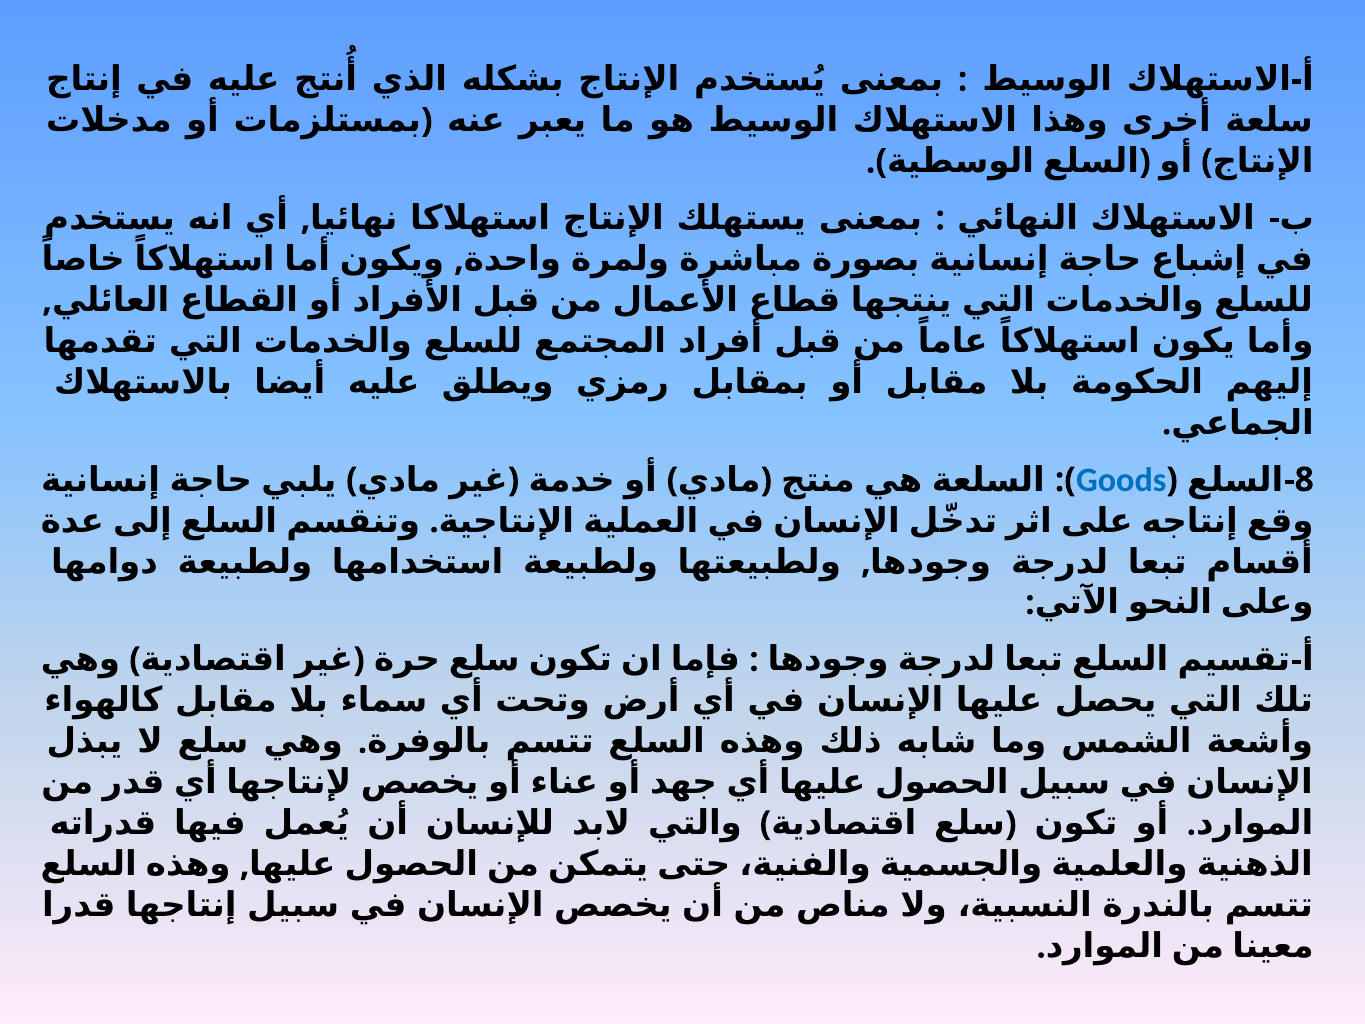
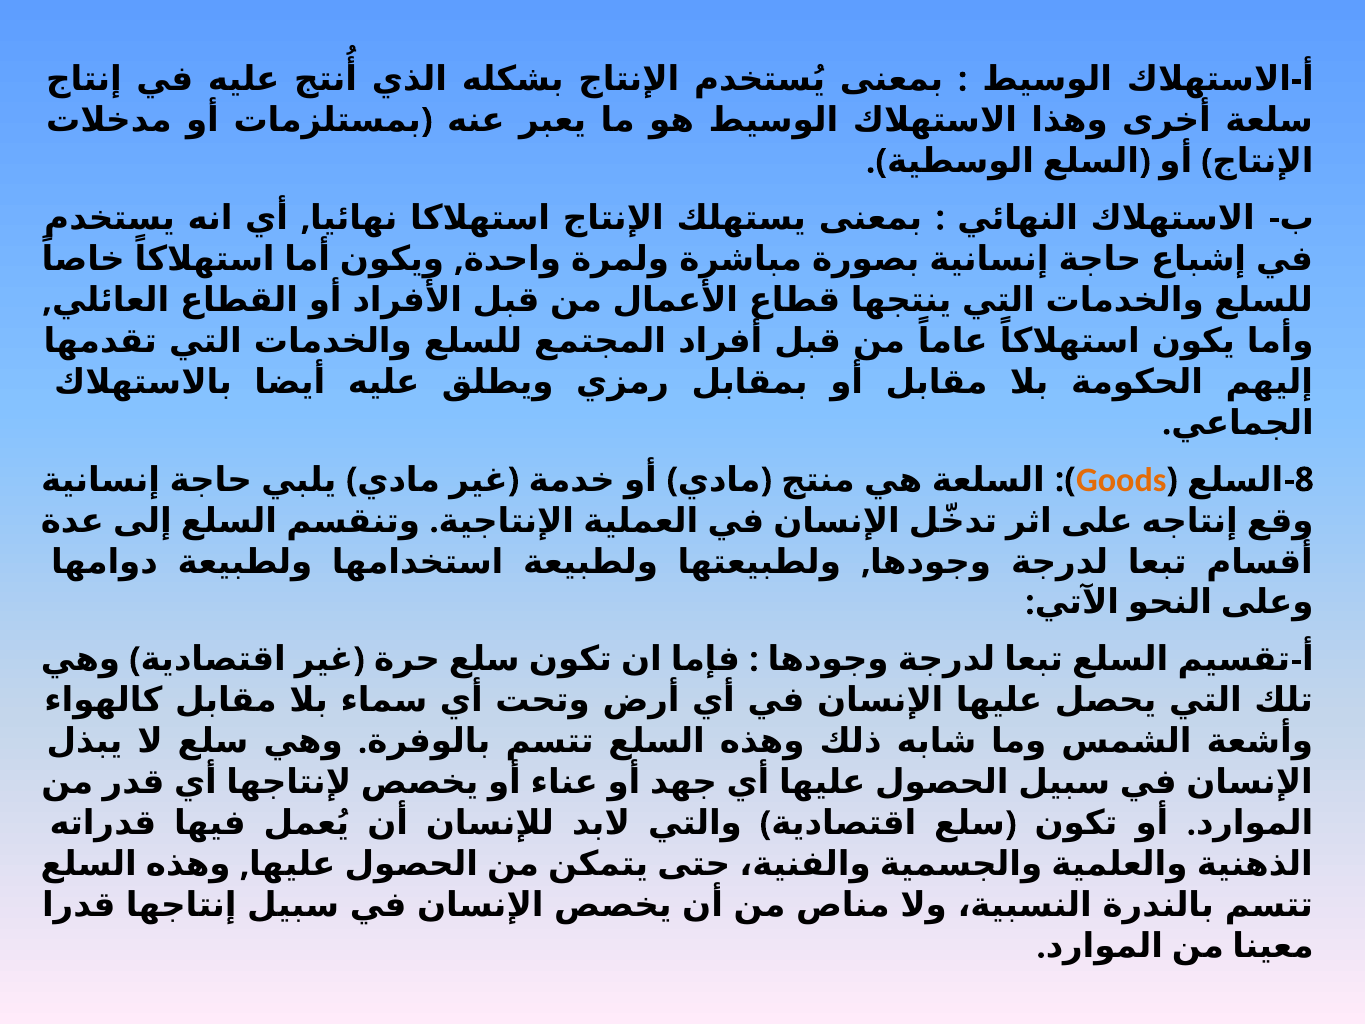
Goods colour: blue -> orange
